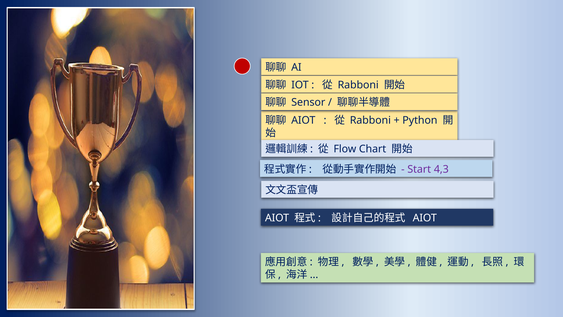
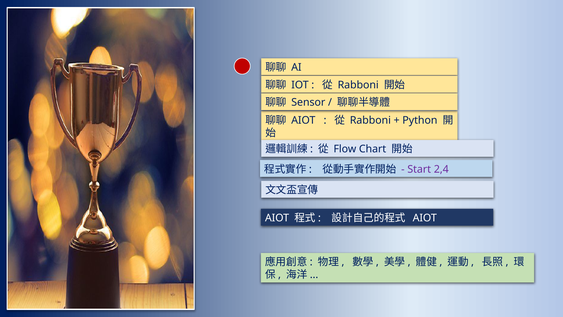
4,3: 4,3 -> 2,4
